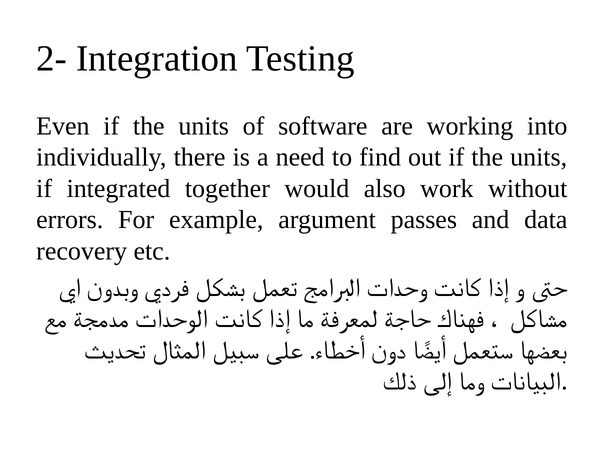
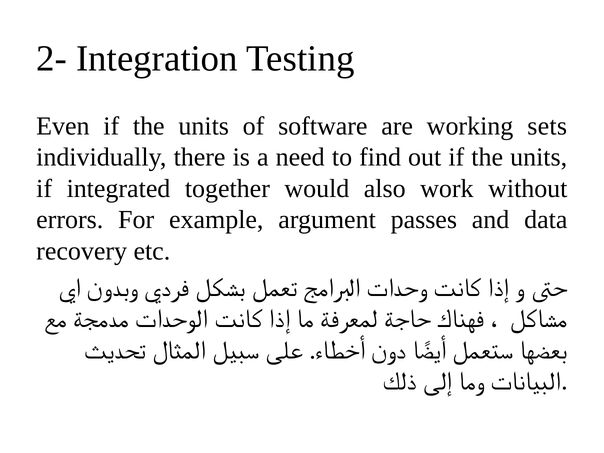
into: into -> sets
